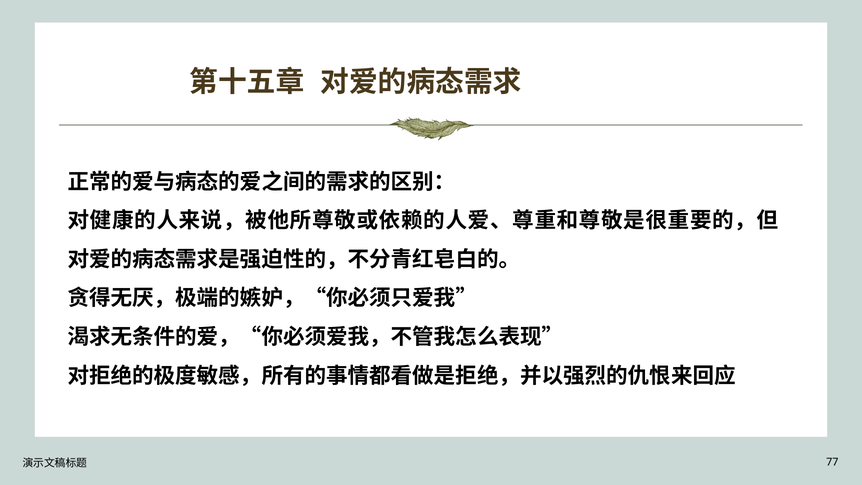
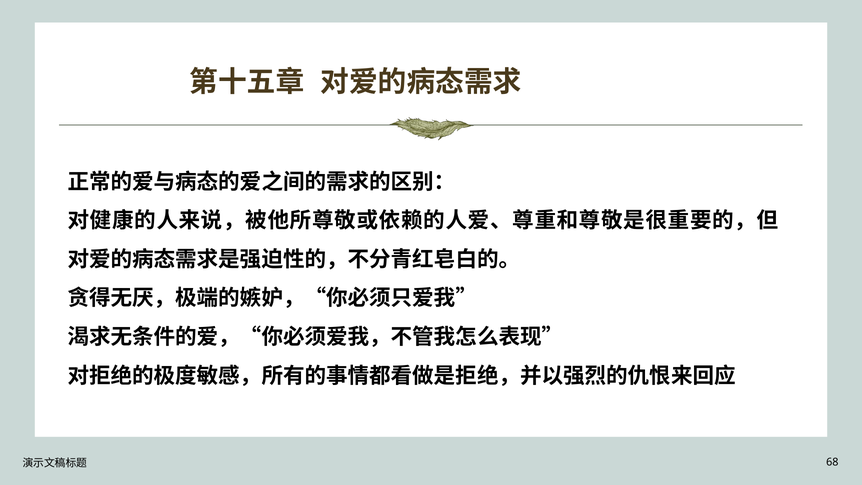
77: 77 -> 68
